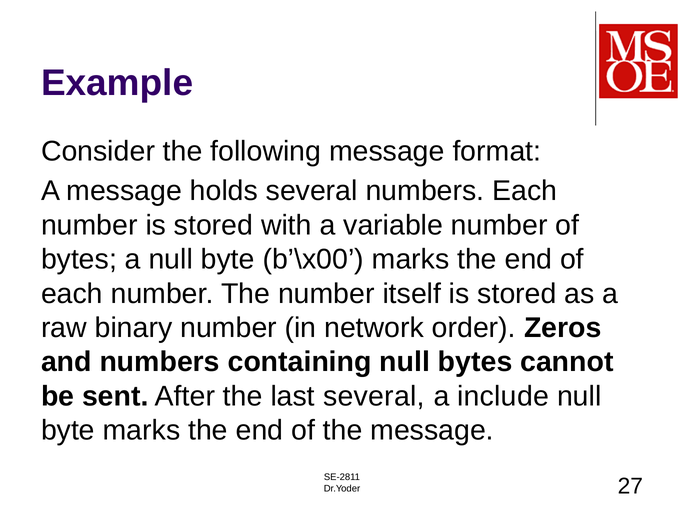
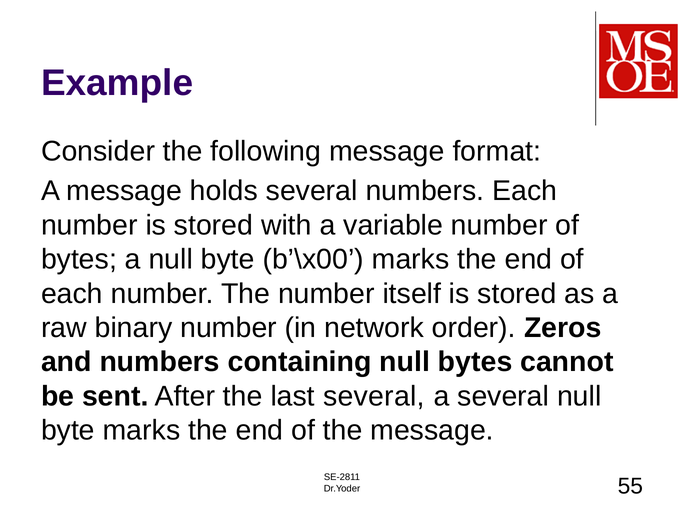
a include: include -> several
27: 27 -> 55
